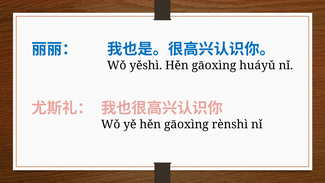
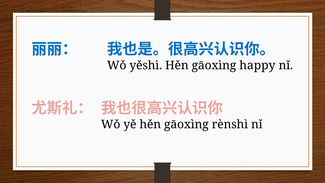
huáyǔ: huáyǔ -> happy
